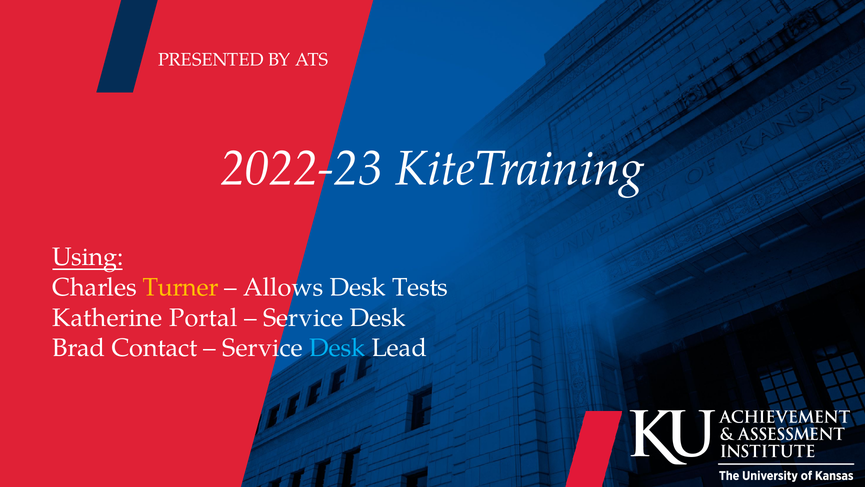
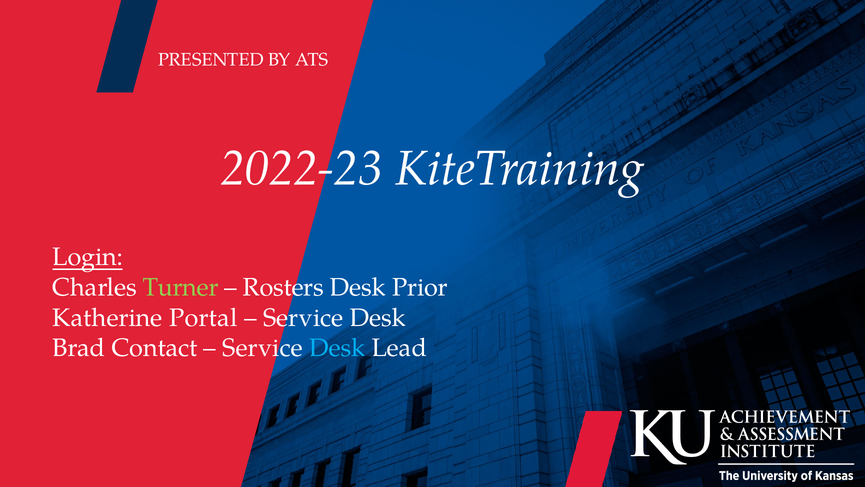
Using: Using -> Login
Turner colour: yellow -> light green
Allows: Allows -> Rosters
Tests: Tests -> Prior
